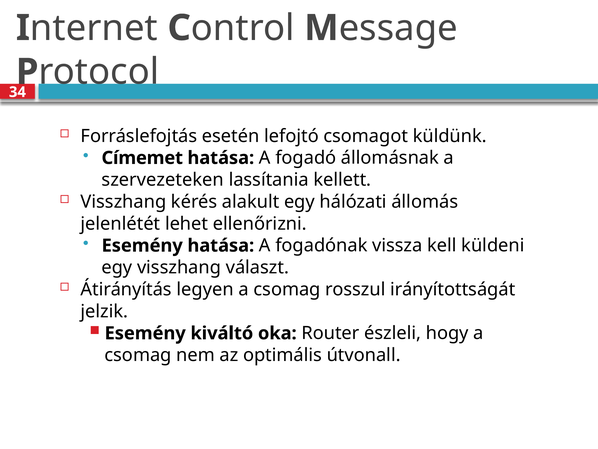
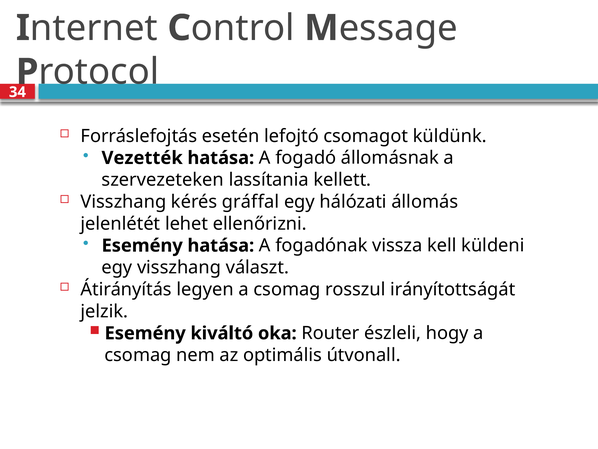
Címemet: Címemet -> Vezették
alakult: alakult -> gráffal
